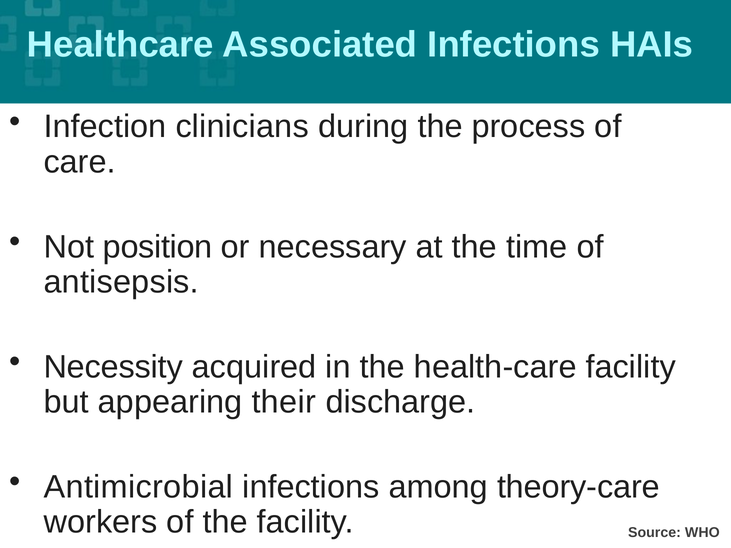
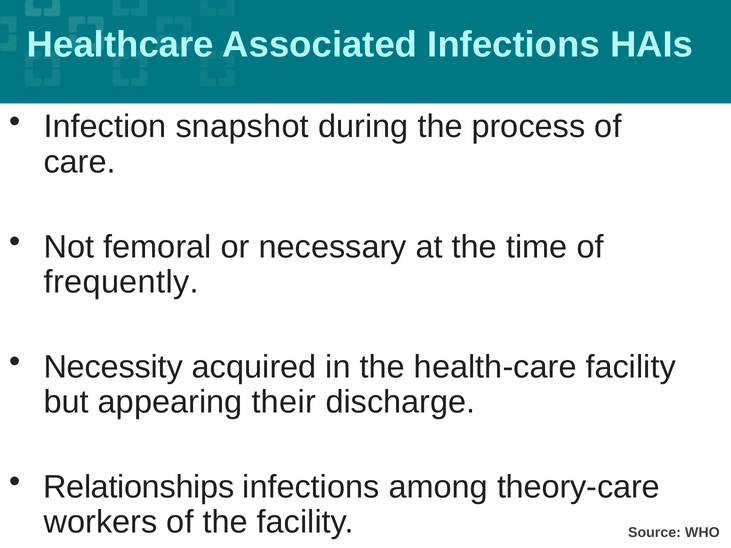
clinicians: clinicians -> snapshot
position: position -> femoral
antisepsis: antisepsis -> frequently
Antimicrobial: Antimicrobial -> Relationships
